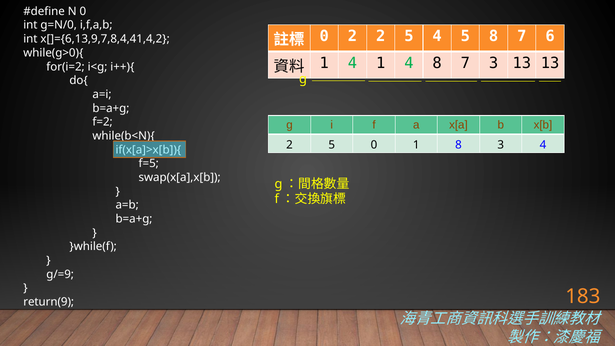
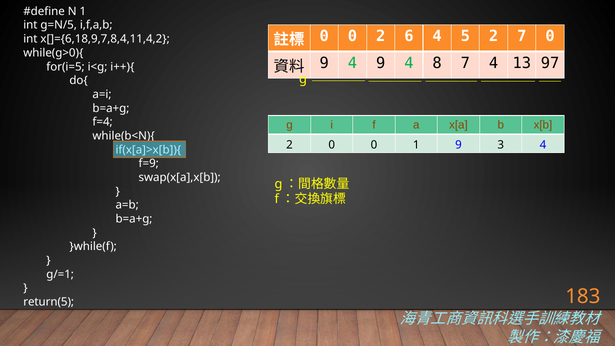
N 0: 0 -> 1
g=N/0: g=N/0 -> g=N/5
2 at (352, 36): 2 -> 0
5 at (409, 36): 5 -> 6
5 8: 8 -> 2
7 6: 6 -> 0
x[]={6,13,9,7,8,4,41,4,2: x[]={6,13,9,7,8,4,41,4,2 -> x[]={6,18,9,7,8,4,11,4,2
1 at (324, 63): 1 -> 9
4 1: 1 -> 9
7 3: 3 -> 4
13 13: 13 -> 97
for(i=2: for(i=2 -> for(i=5
f=2: f=2 -> f=4
5 at (332, 145): 5 -> 0
1 8: 8 -> 9
f=5: f=5 -> f=9
g/=9: g/=9 -> g/=1
return(9: return(9 -> return(5
